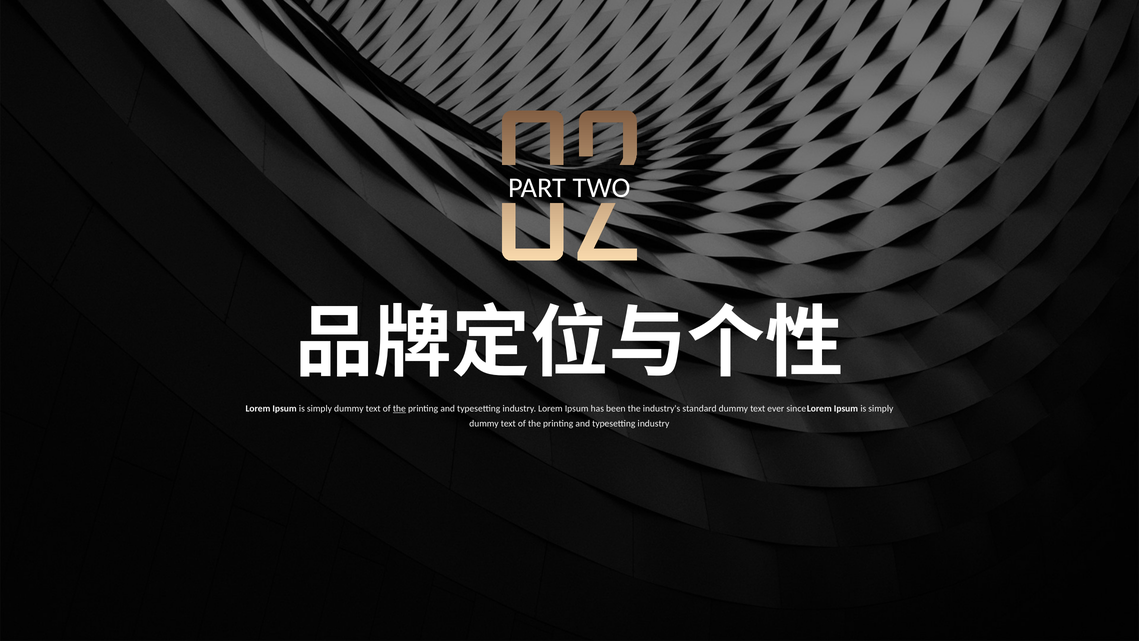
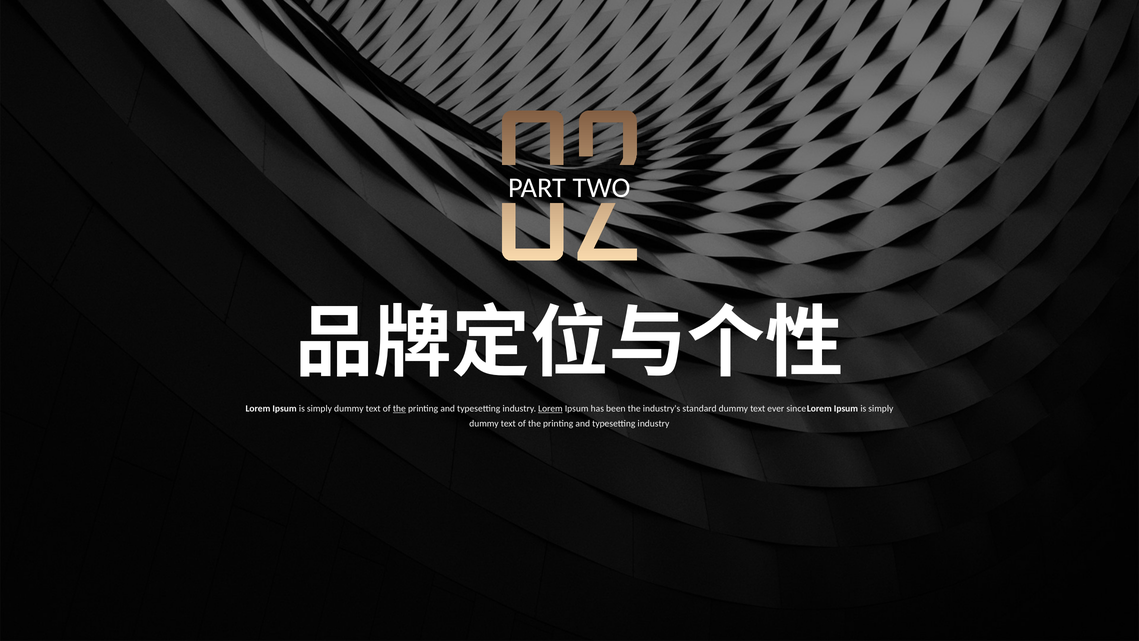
Lorem at (550, 408) underline: none -> present
